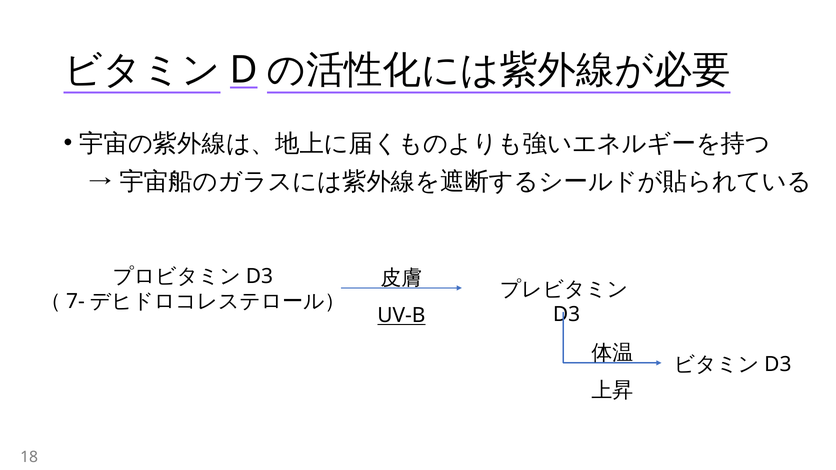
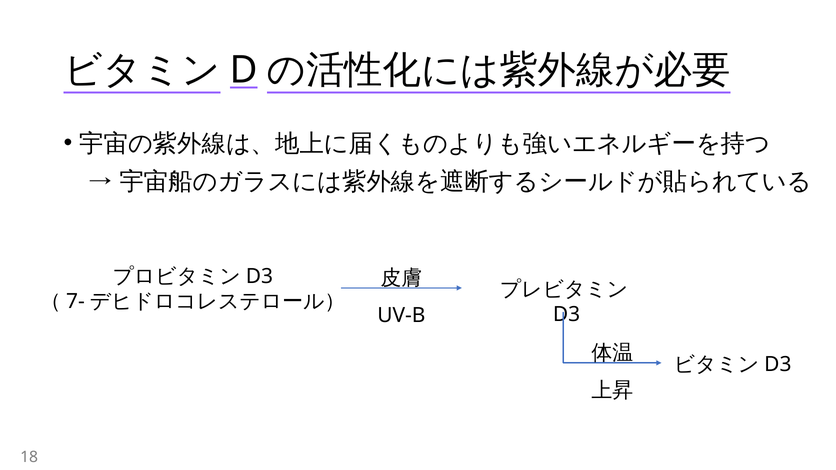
UV-B underline: present -> none
